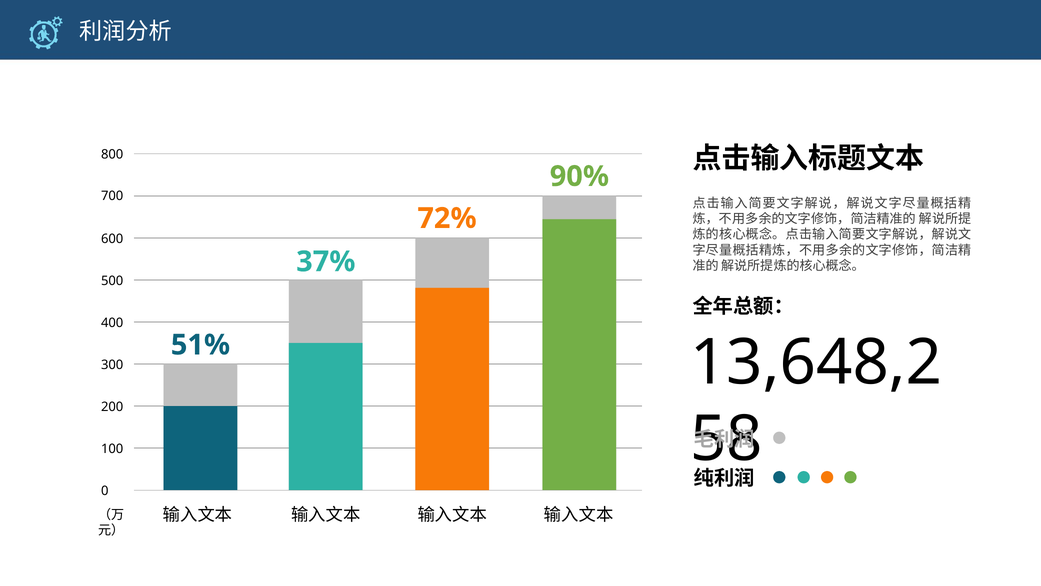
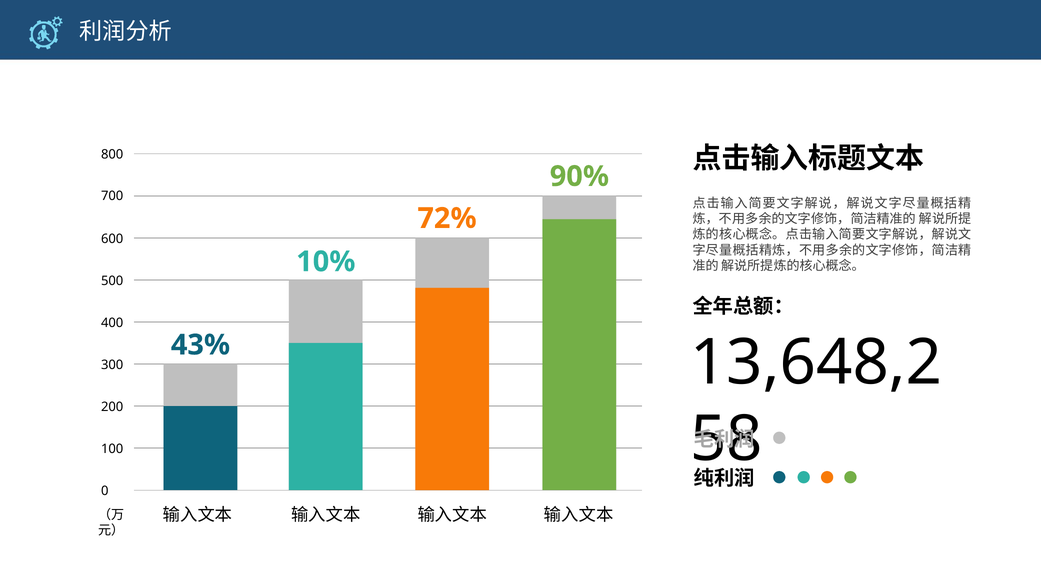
37%: 37% -> 10%
51%: 51% -> 43%
